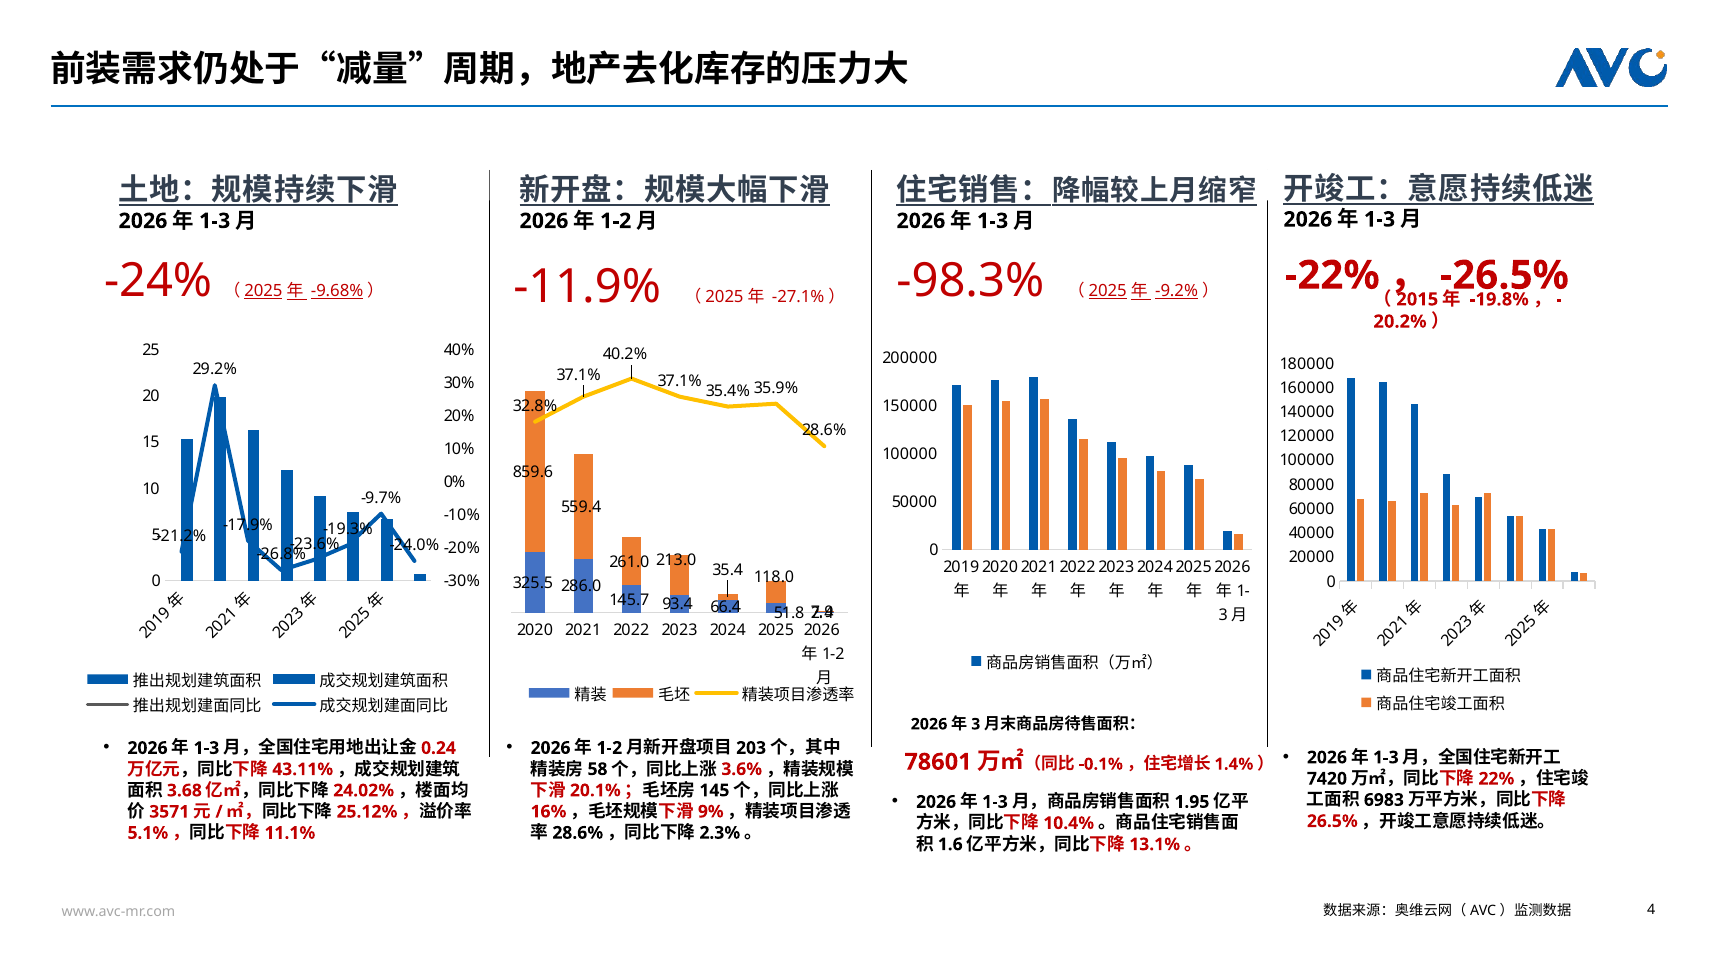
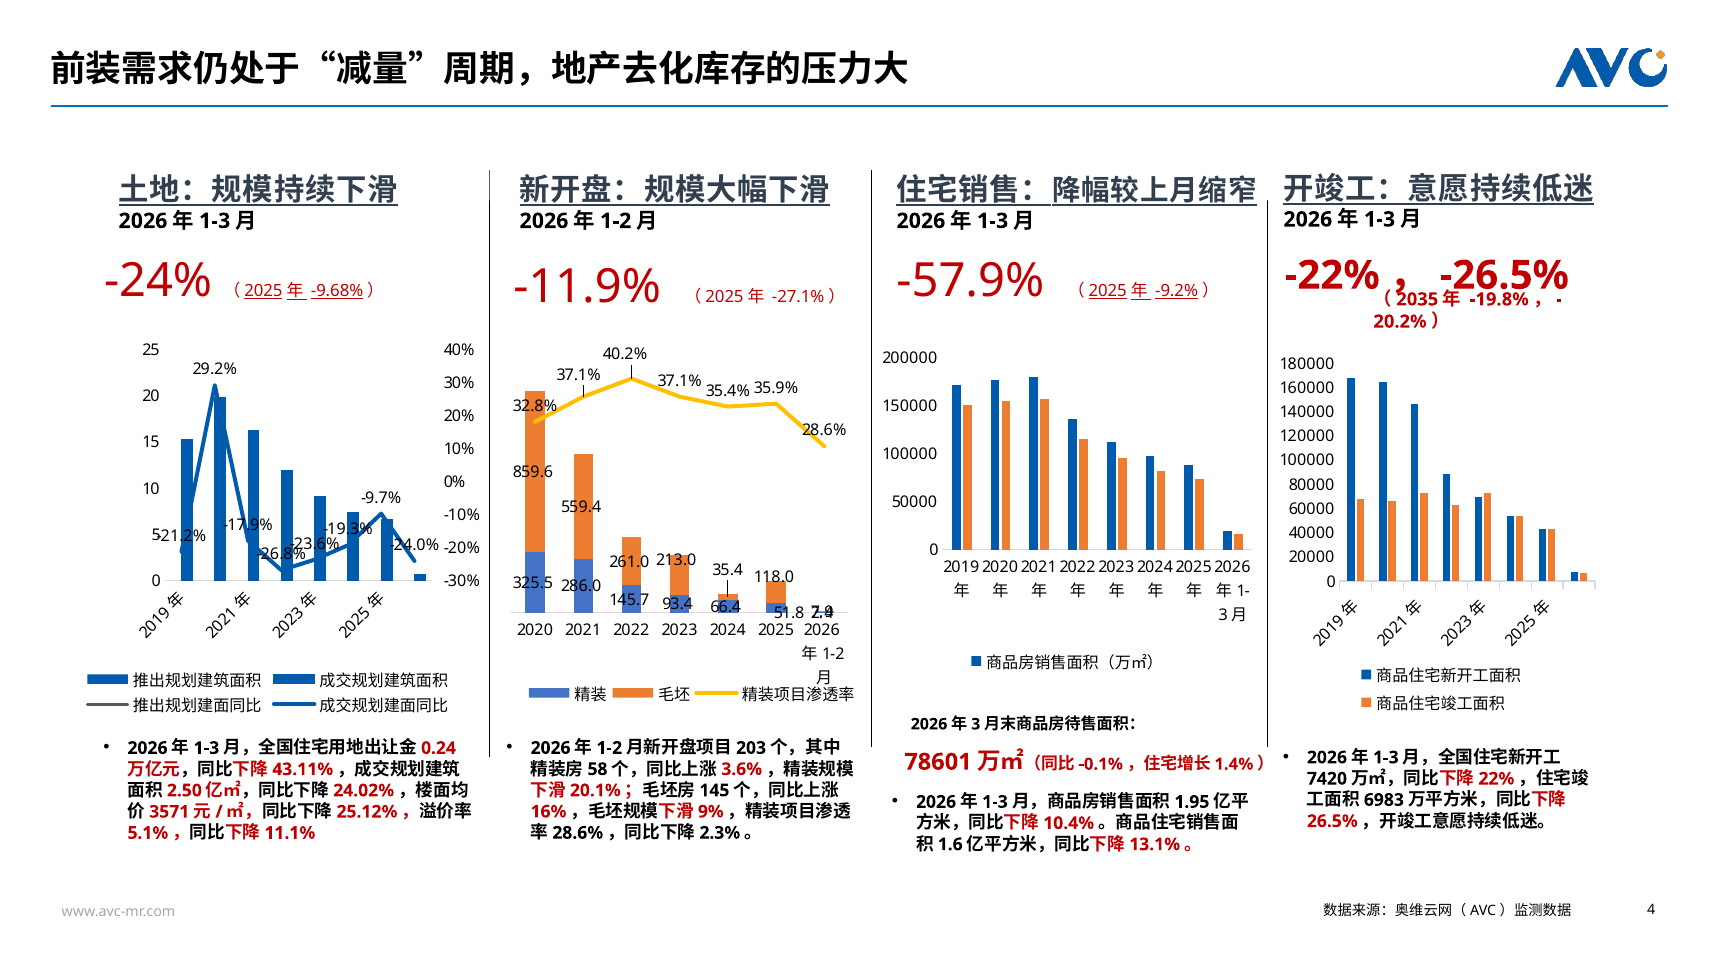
-98.3%: -98.3% -> -57.9%
2015: 2015 -> 2035
3.68: 3.68 -> 2.50
